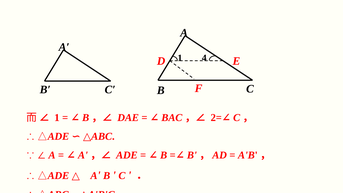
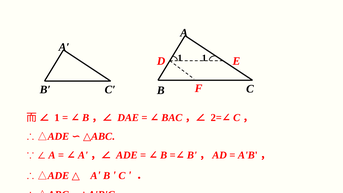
1 4: 4 -> 1
